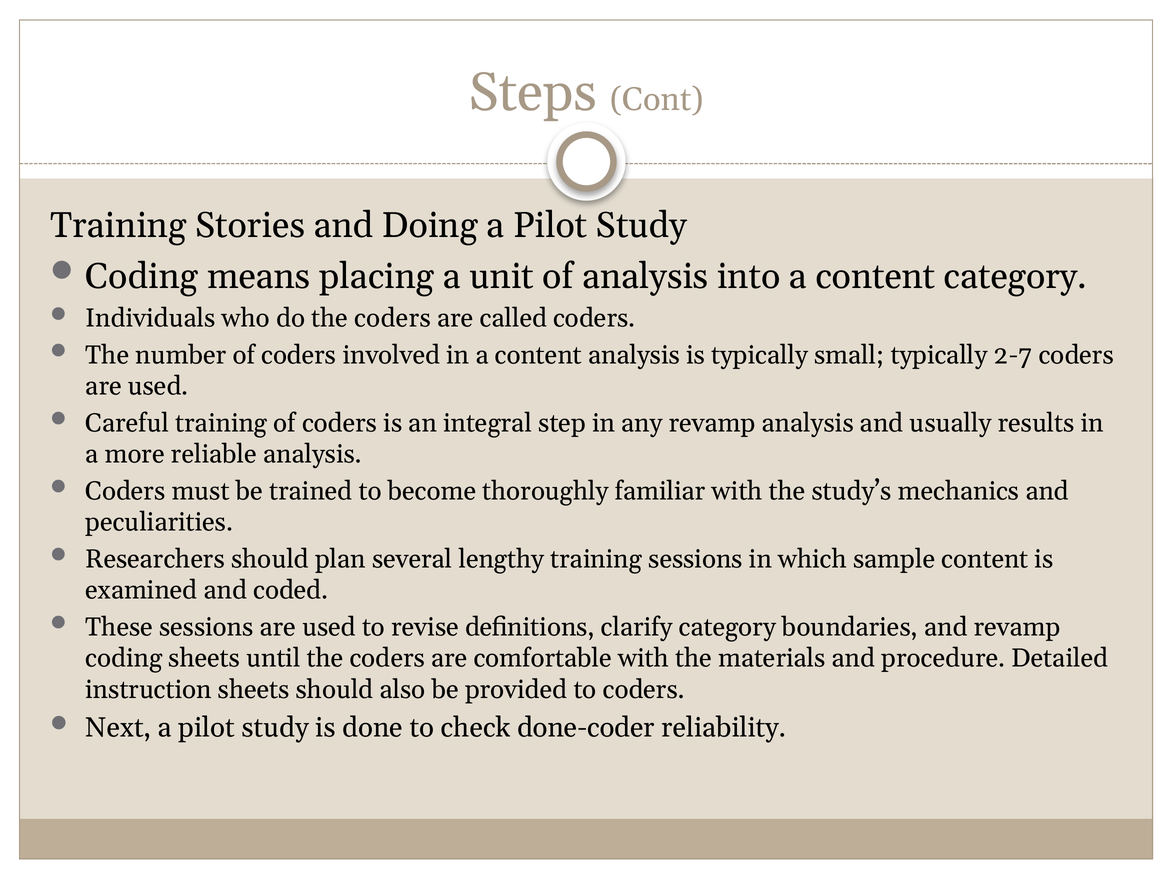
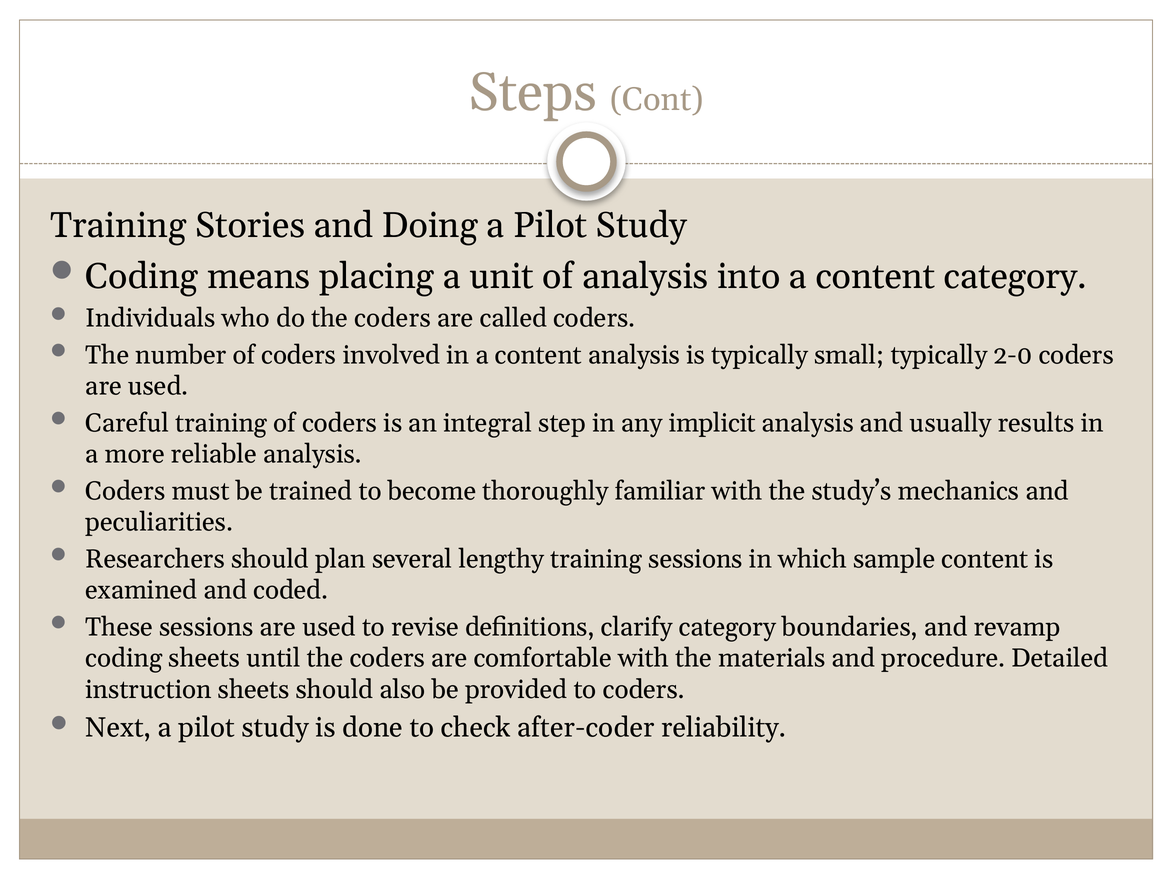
2-7: 2-7 -> 2-0
any revamp: revamp -> implicit
done-coder: done-coder -> after-coder
